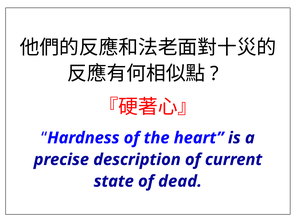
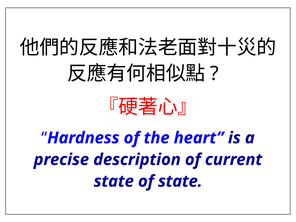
of dead: dead -> state
